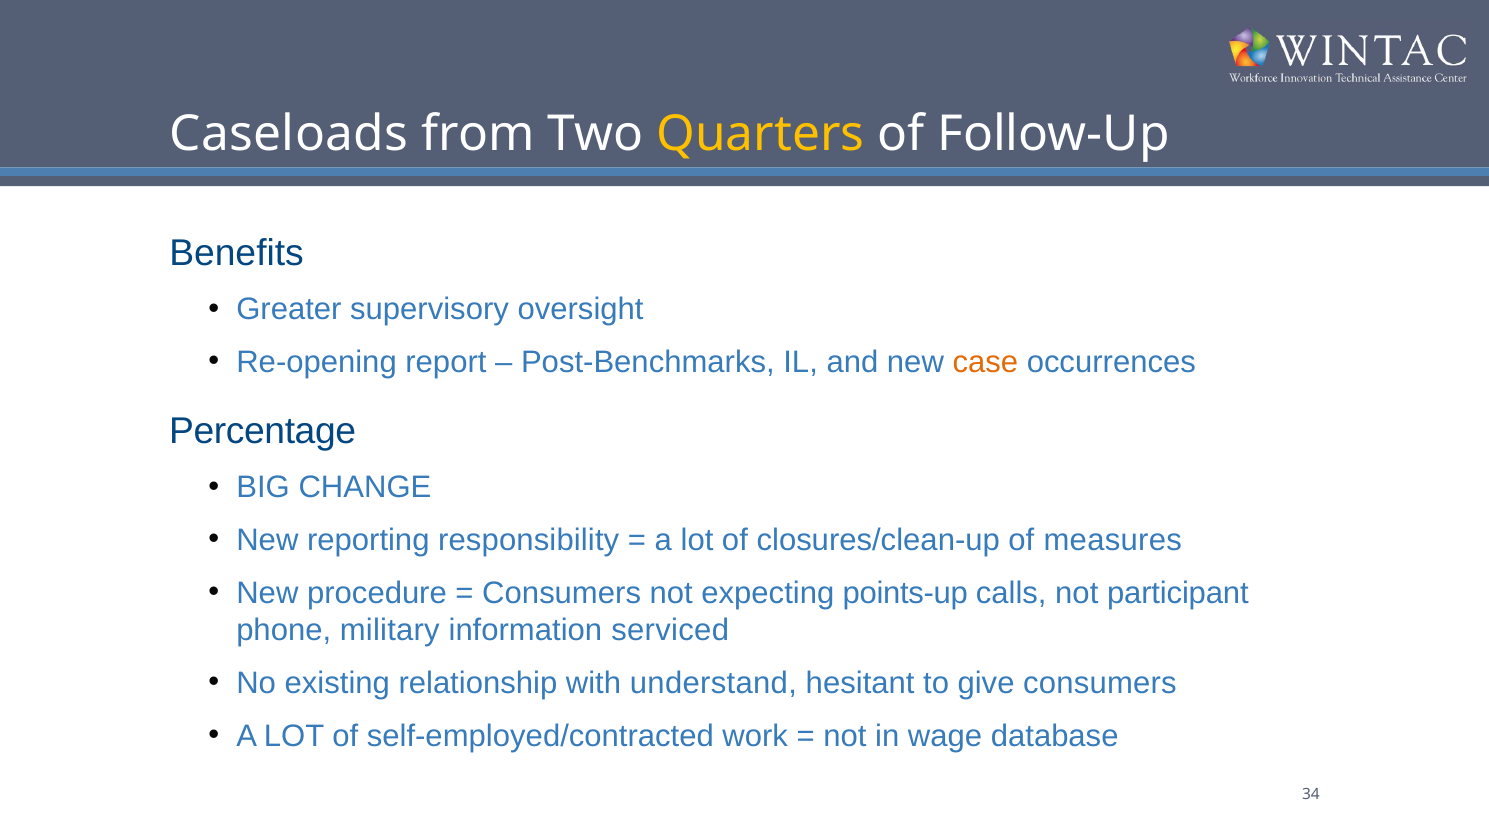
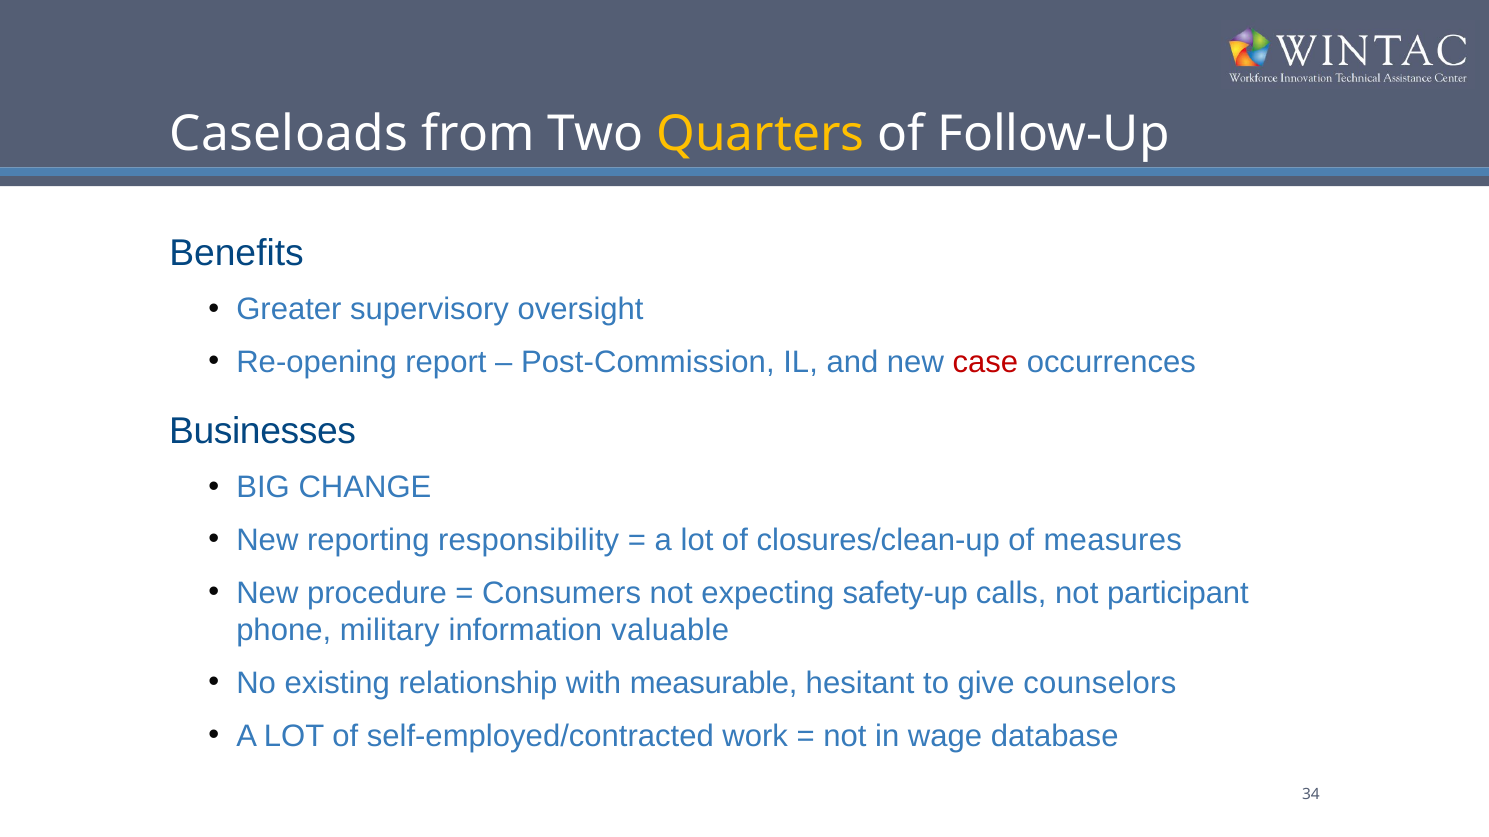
Post-Benchmarks: Post-Benchmarks -> Post-Commission
case colour: orange -> red
Percentage: Percentage -> Businesses
points-up: points-up -> safety-up
serviced: serviced -> valuable
understand: understand -> measurable
give consumers: consumers -> counselors
